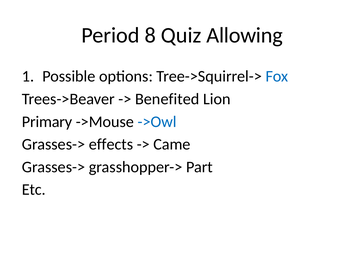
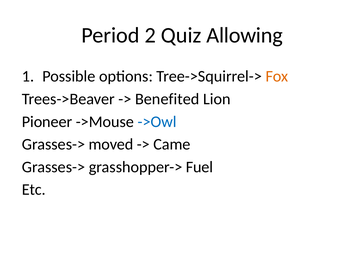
8: 8 -> 2
Fox colour: blue -> orange
Primary: Primary -> Pioneer
effects: effects -> moved
Part: Part -> Fuel
